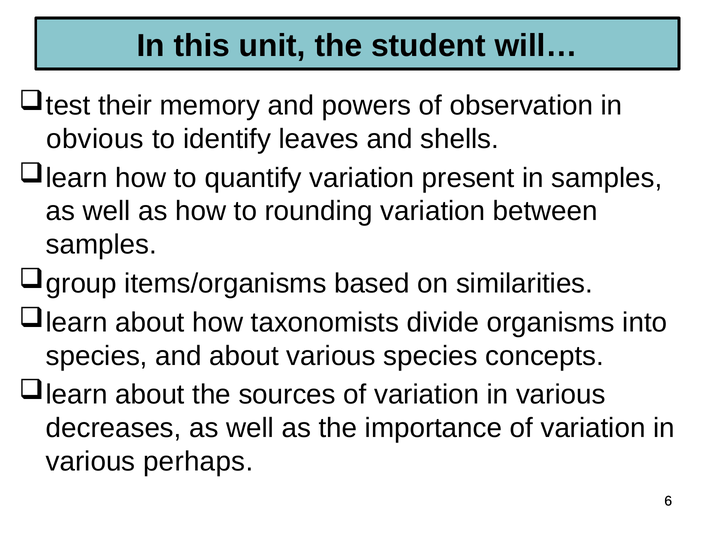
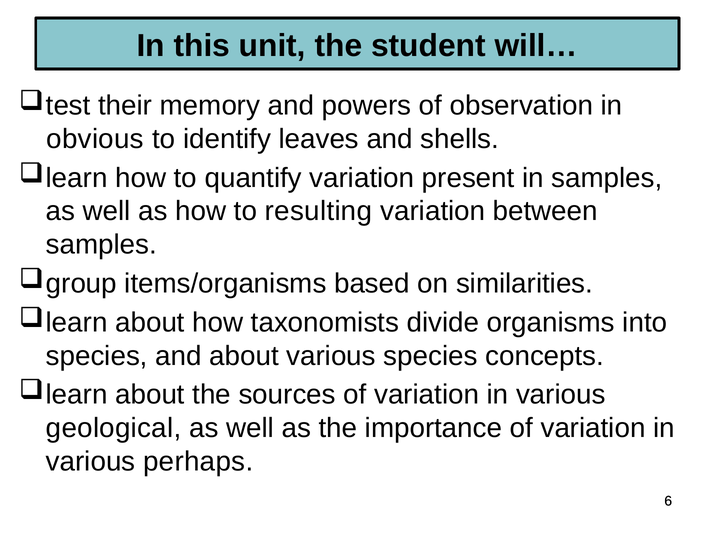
rounding: rounding -> resulting
decreases: decreases -> geological
